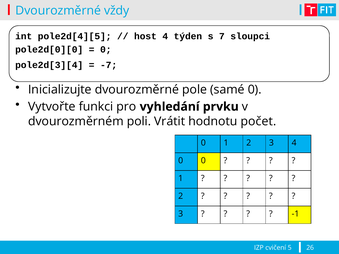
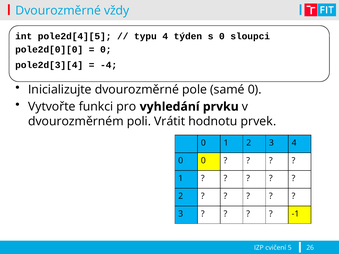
host: host -> typu
s 7: 7 -> 0
-7: -7 -> -4
počet: počet -> prvek
